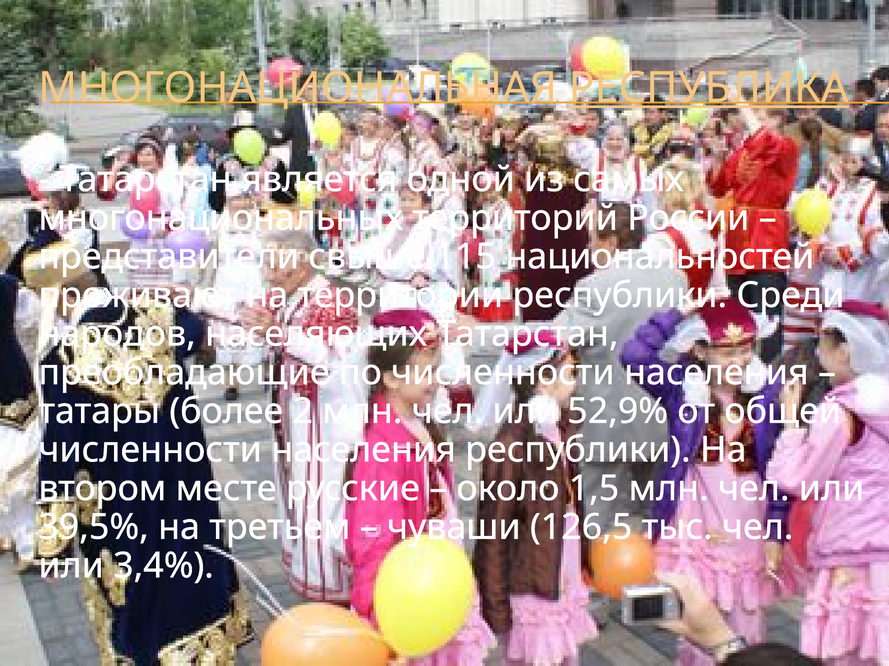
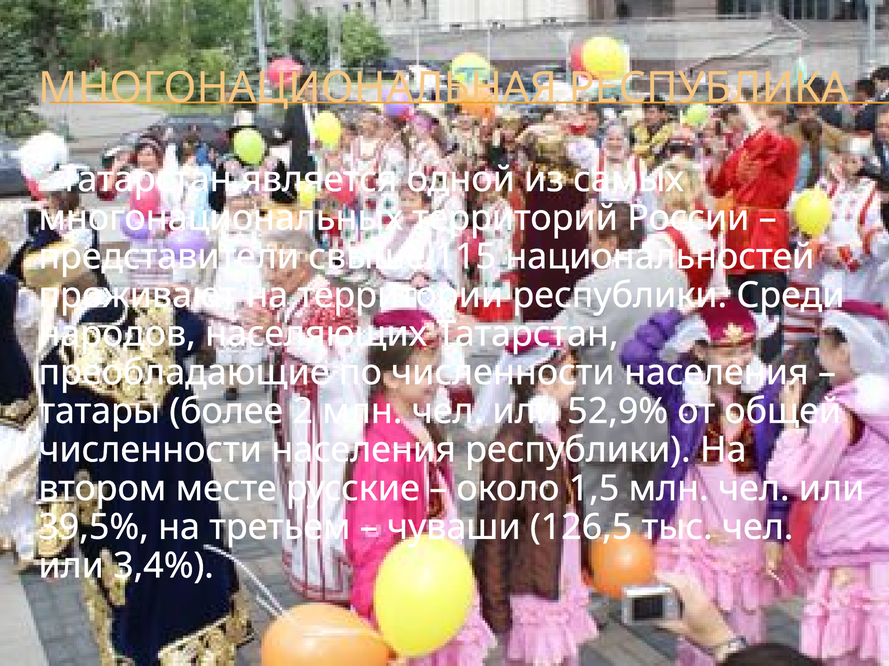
РЕСПУБЛИКА underline: present -> none
